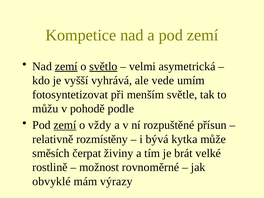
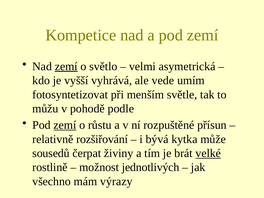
světlo underline: present -> none
vždy: vždy -> růstu
rozmístěny: rozmístěny -> rozšiřování
směsích: směsích -> sousedů
velké underline: none -> present
rovnoměrné: rovnoměrné -> jednotlivých
obvyklé: obvyklé -> všechno
